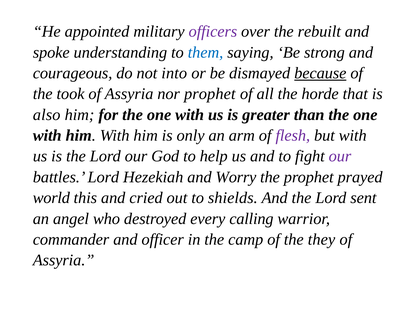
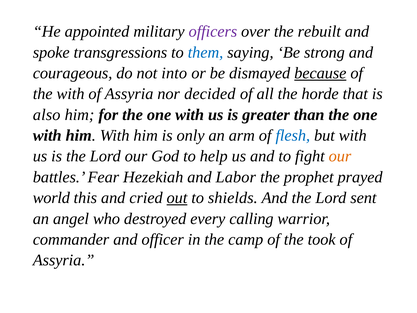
understanding: understanding -> transgressions
the took: took -> with
nor prophet: prophet -> decided
flesh colour: purple -> blue
our at (340, 156) colour: purple -> orange
battles Lord: Lord -> Fear
Worry: Worry -> Labor
out underline: none -> present
they: they -> took
